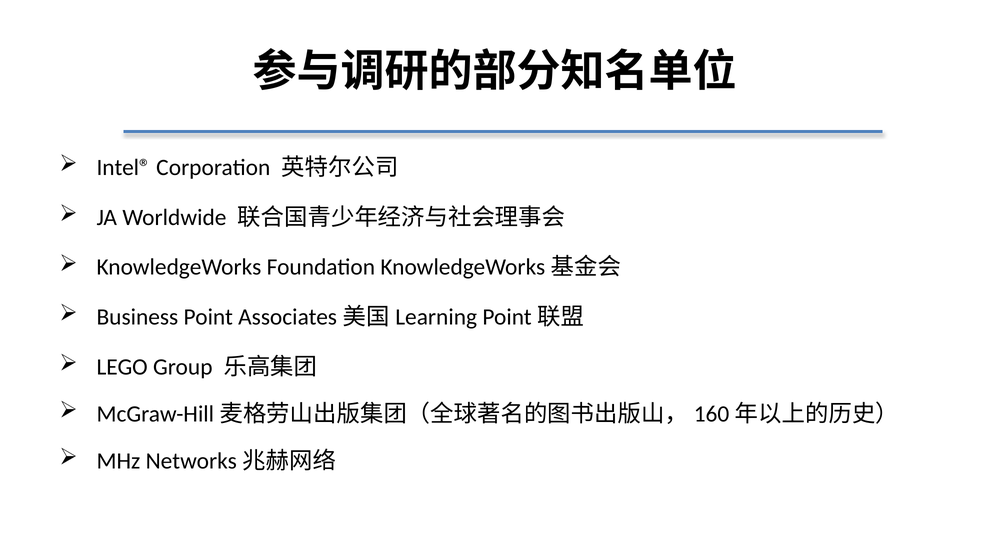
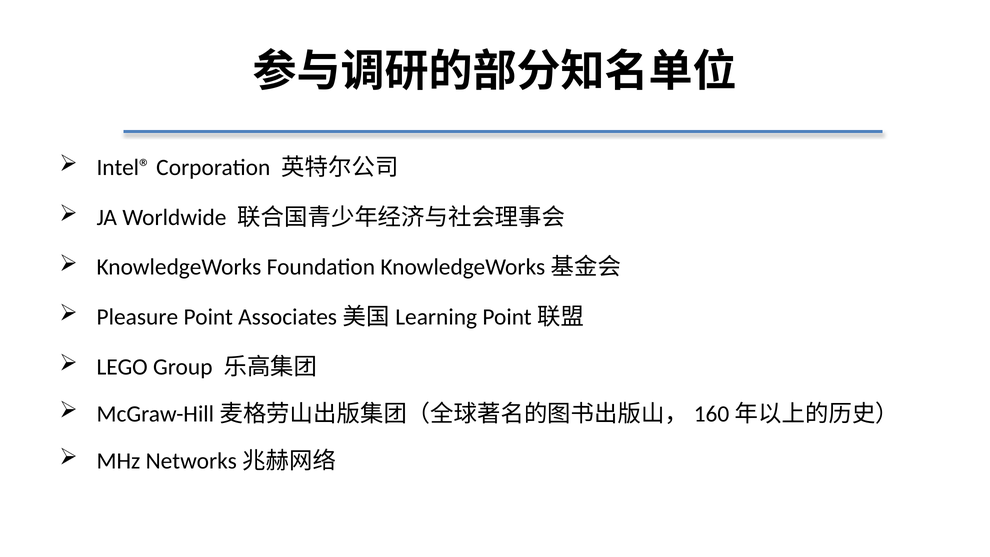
Business: Business -> Pleasure
